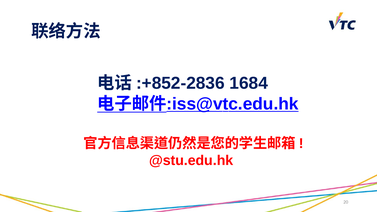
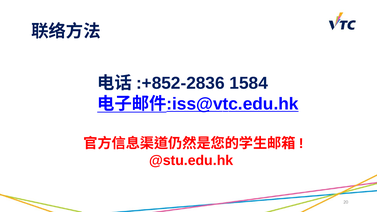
1684: 1684 -> 1584
